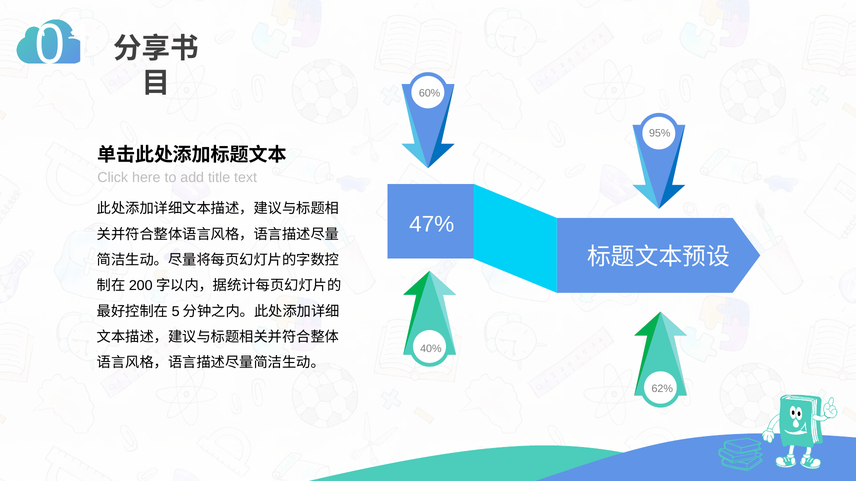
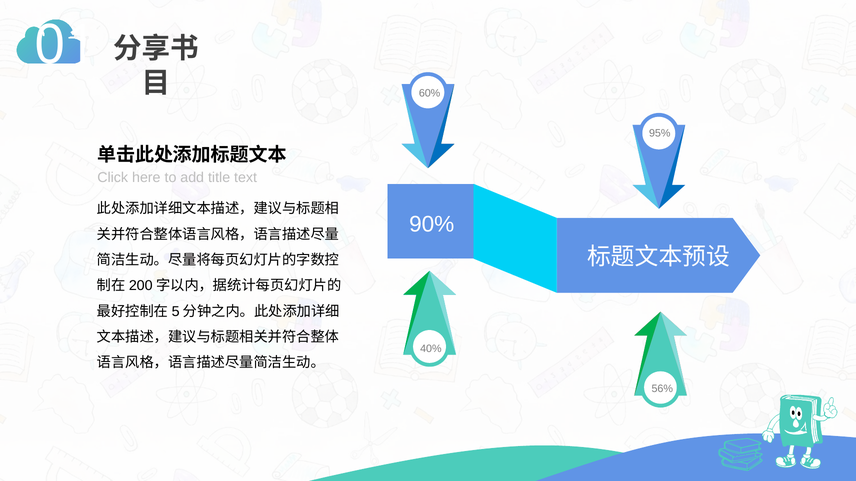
47%: 47% -> 90%
62%: 62% -> 56%
